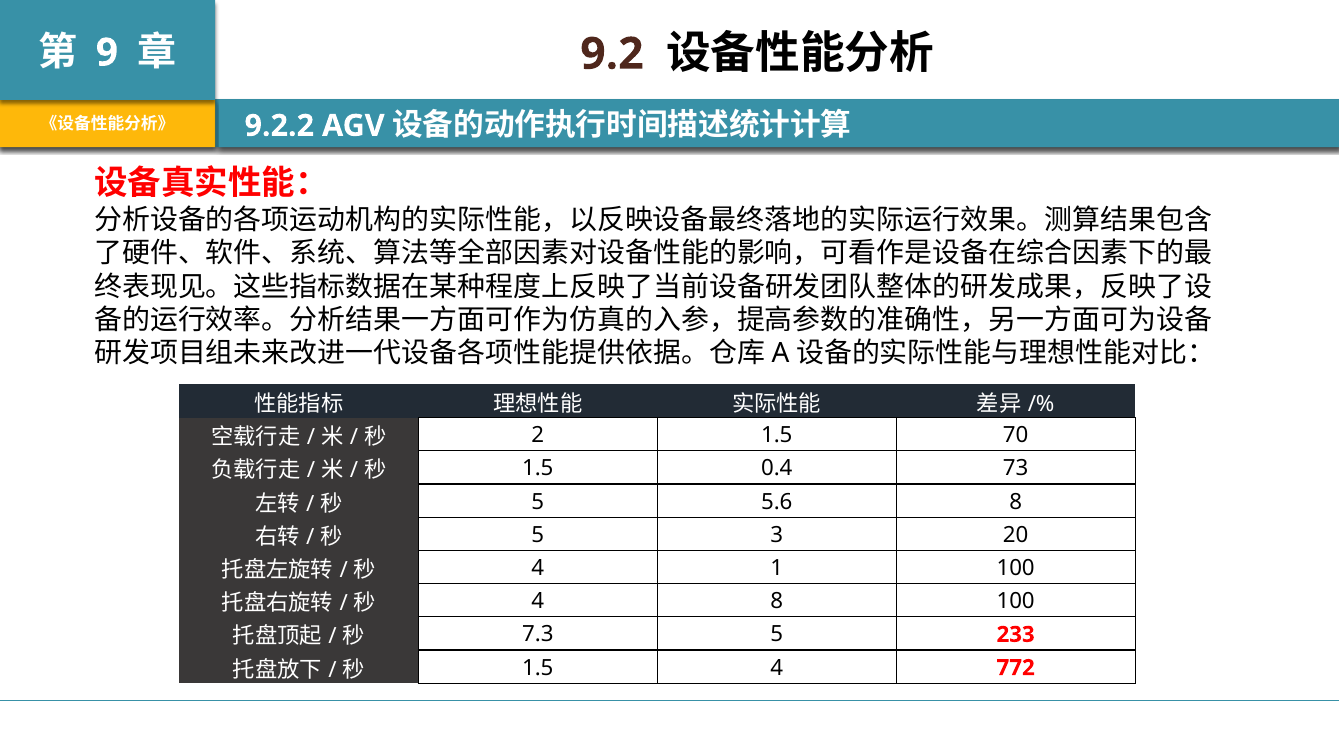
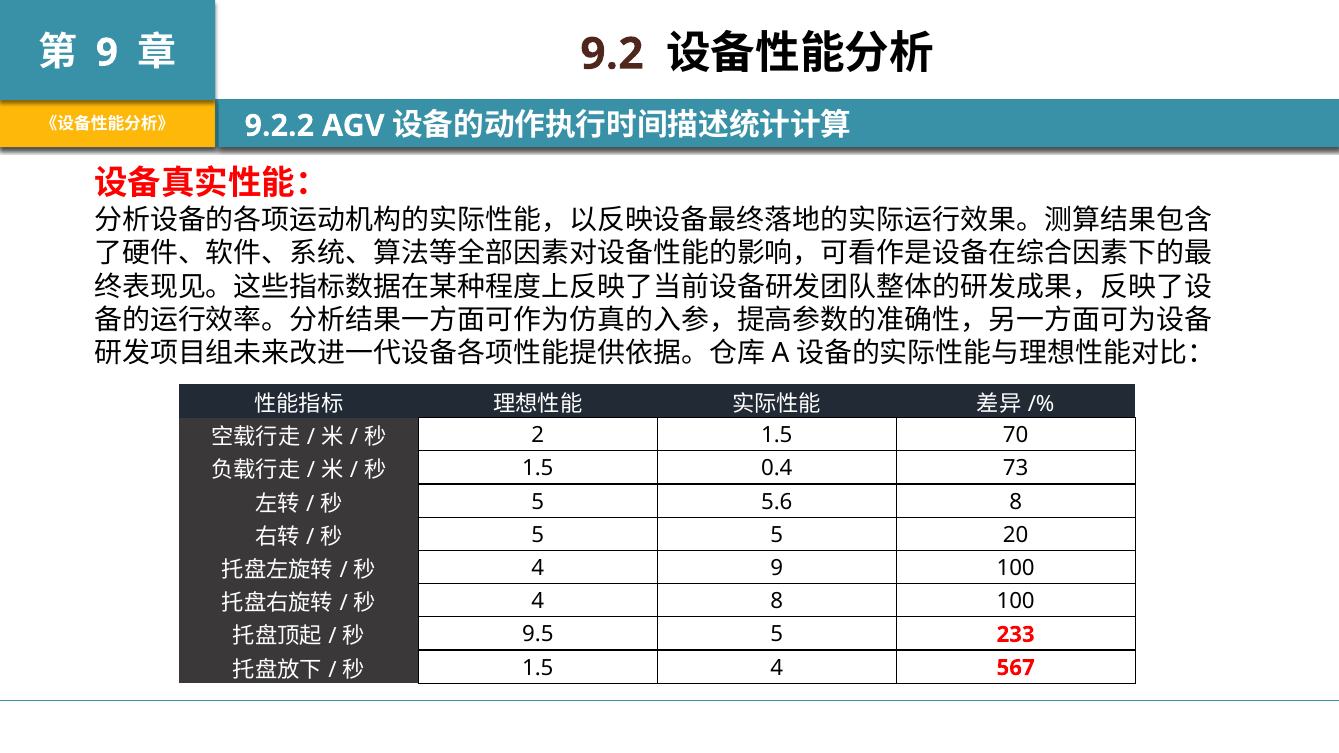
5 3: 3 -> 5
4 1: 1 -> 9
7.3: 7.3 -> 9.5
772: 772 -> 567
